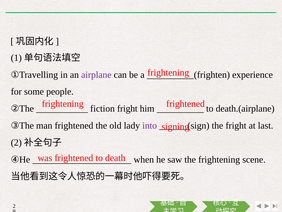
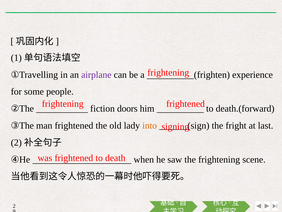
fiction fright: fright -> doors
death.(airplane: death.(airplane -> death.(forward
into colour: purple -> orange
